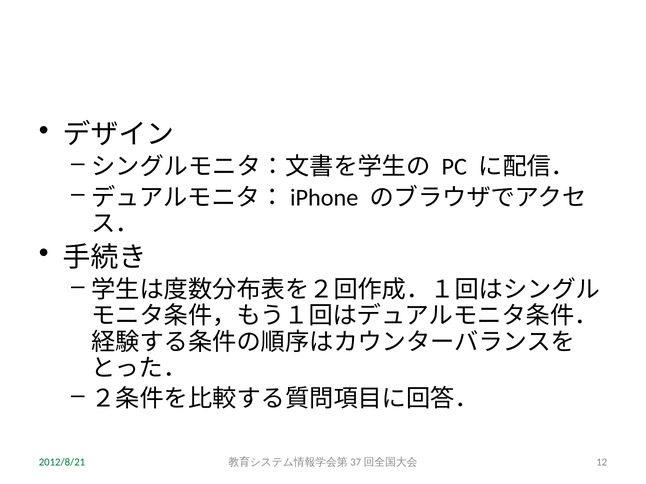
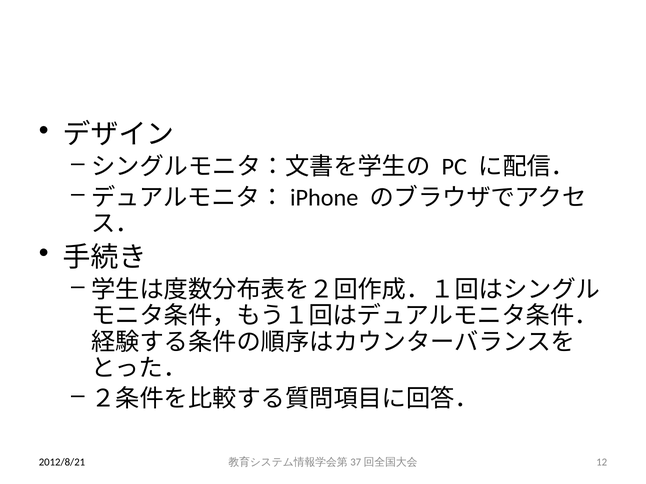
2012/8/21 colour: green -> black
